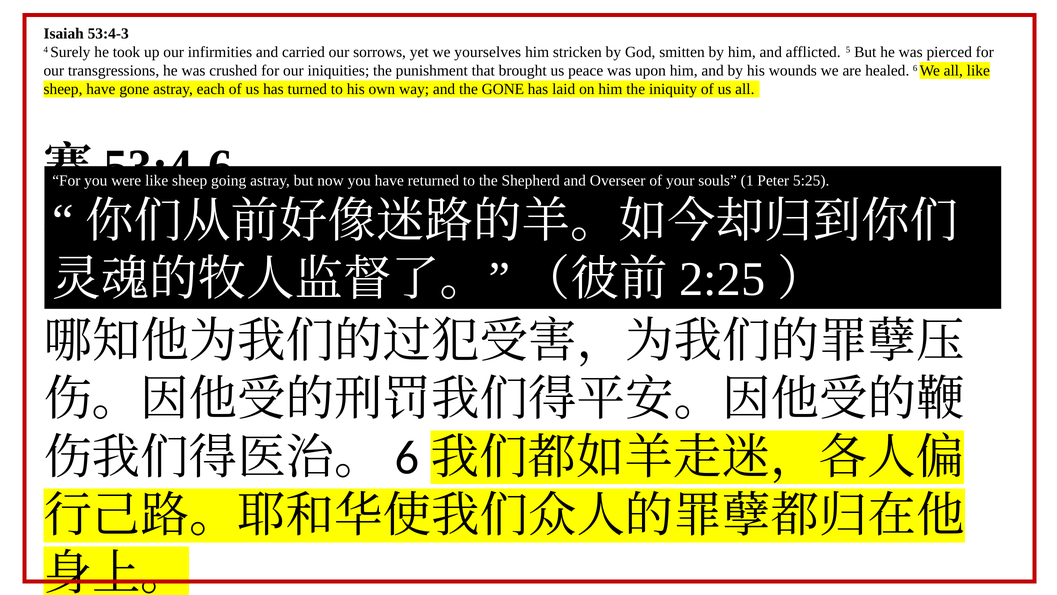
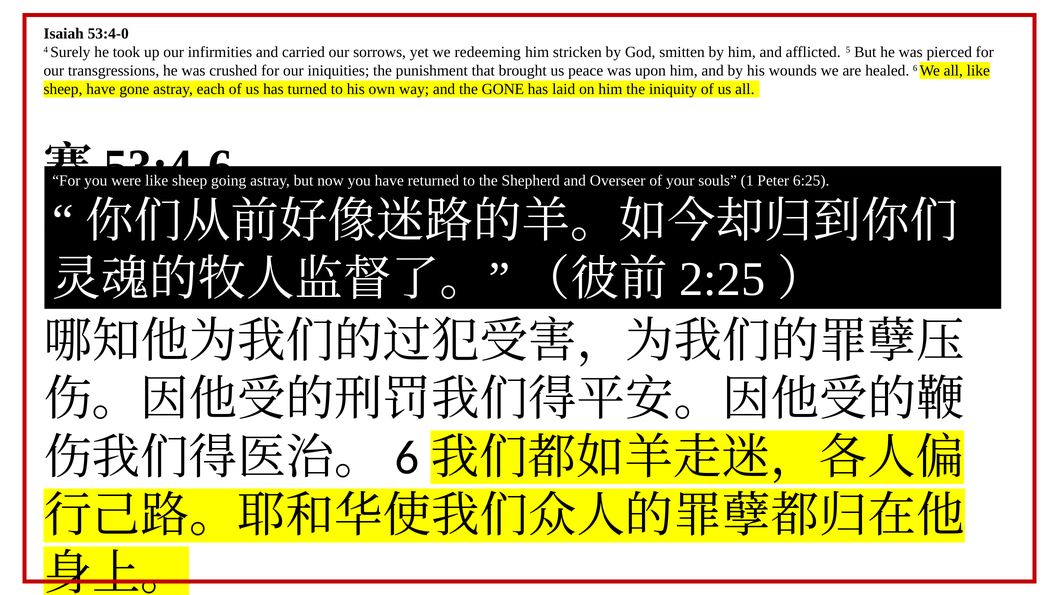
53:4-3: 53:4-3 -> 53:4-0
yourselves: yourselves -> redeeming
5:25: 5:25 -> 6:25
